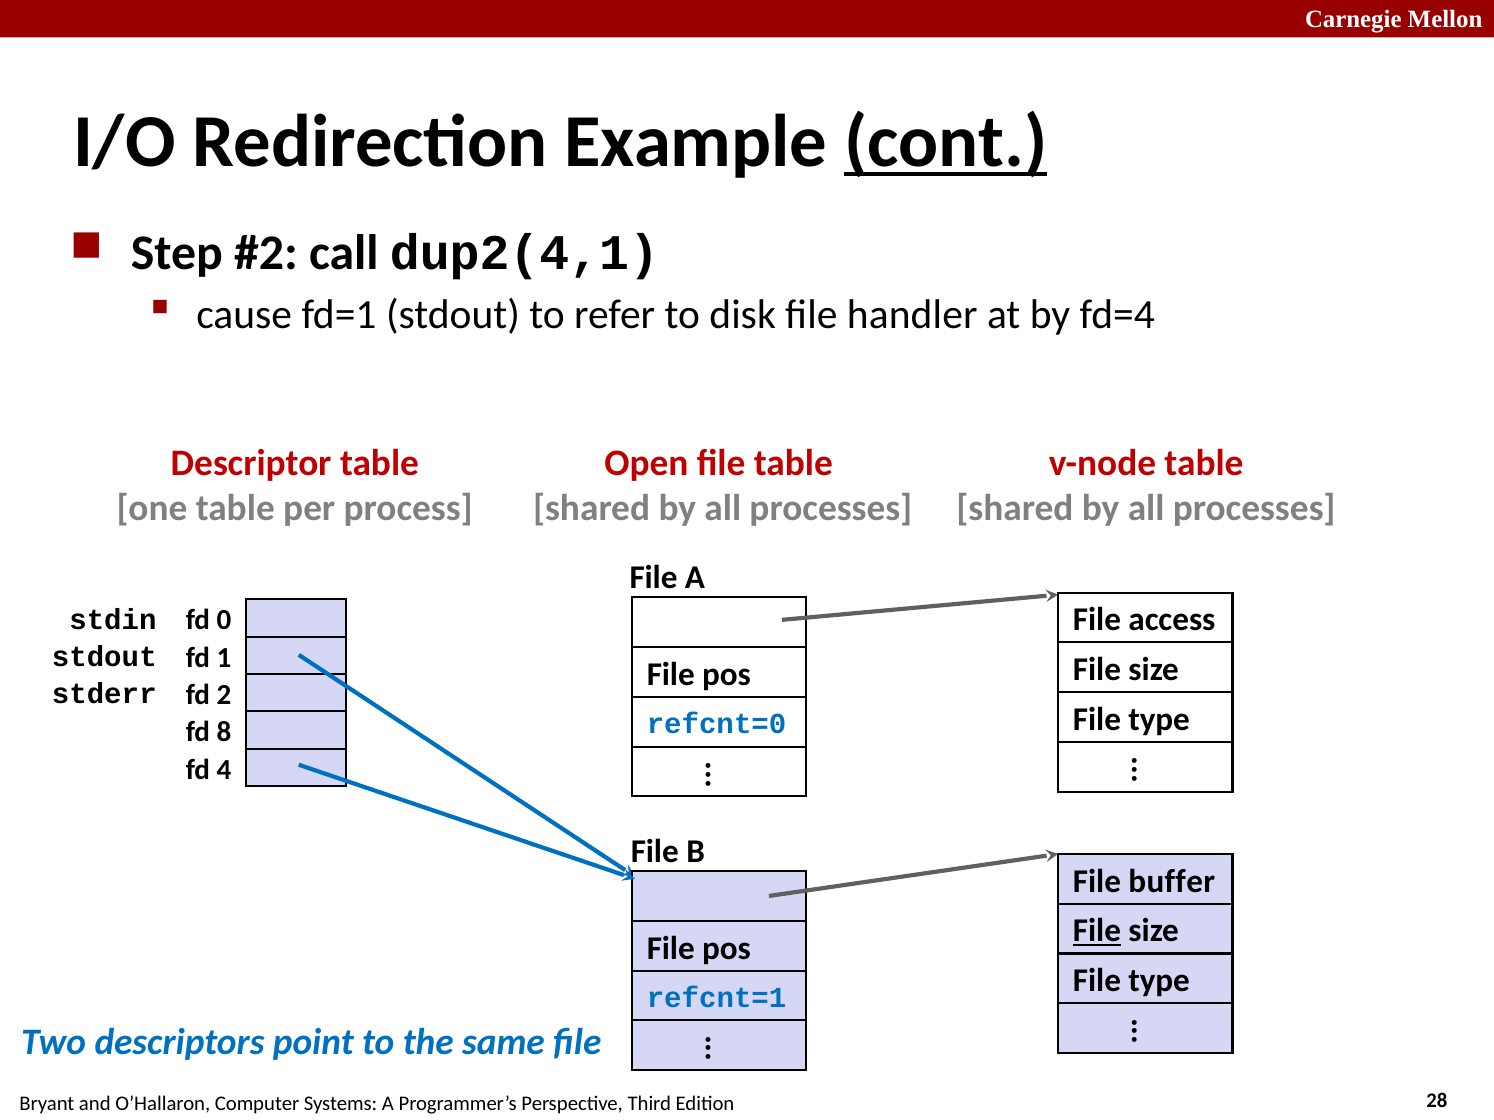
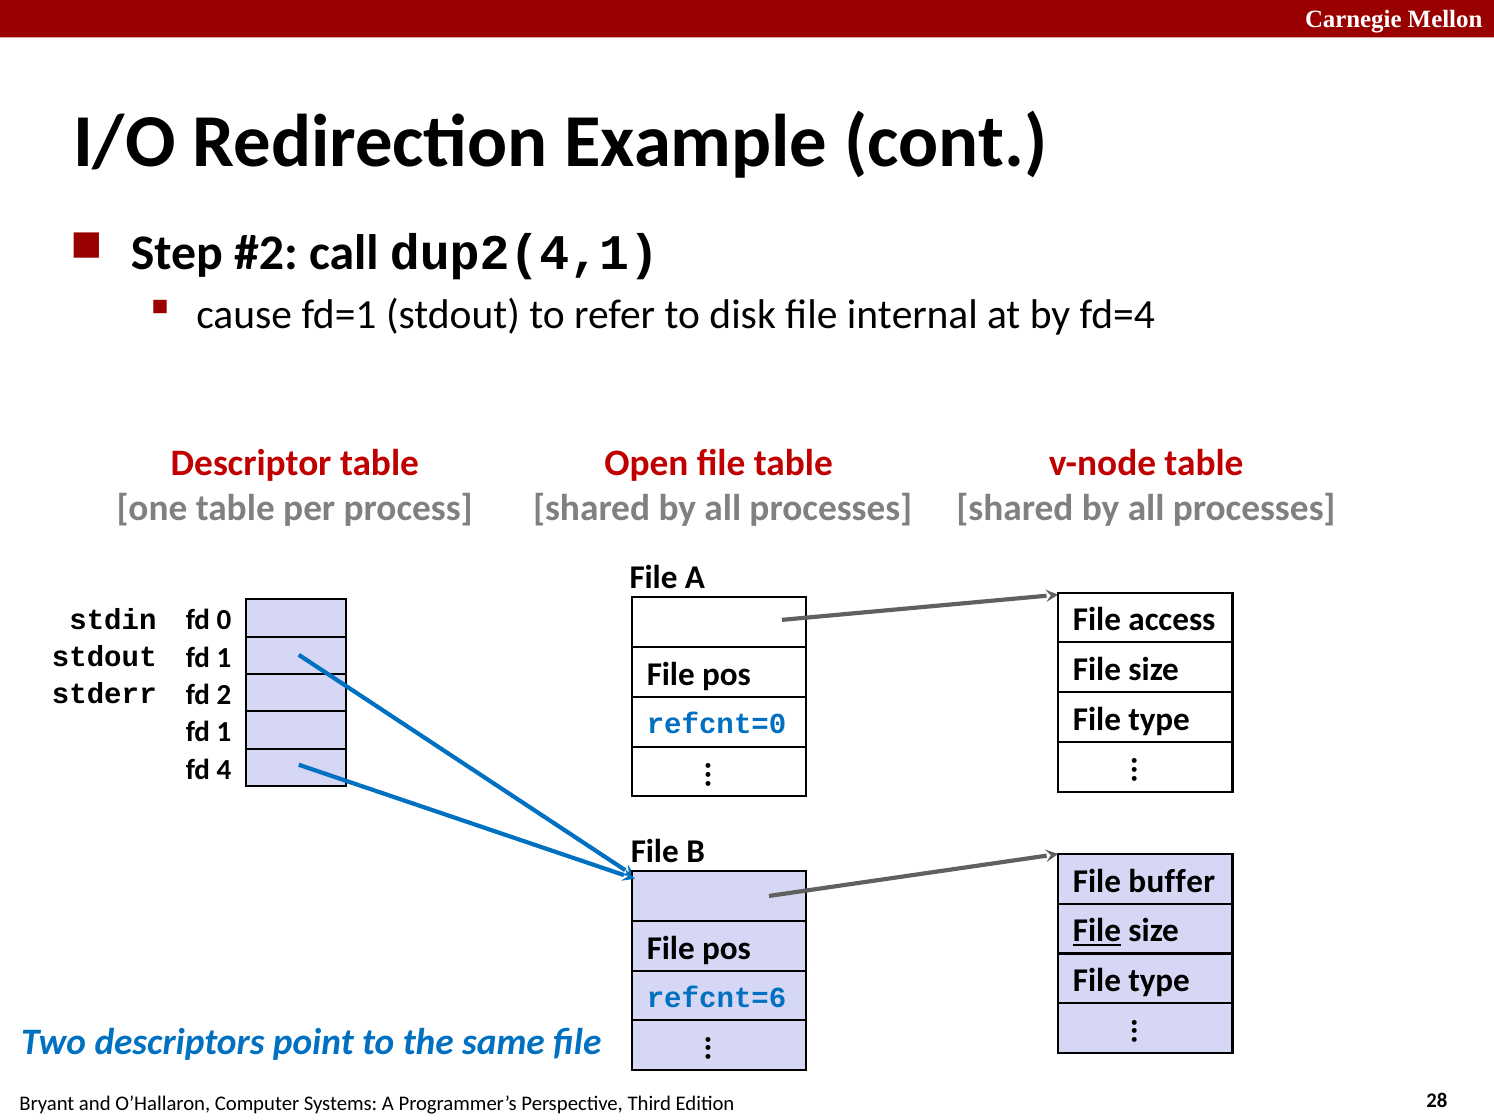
cont underline: present -> none
handler: handler -> internal
8 at (224, 732): 8 -> 1
refcnt=1: refcnt=1 -> refcnt=6
